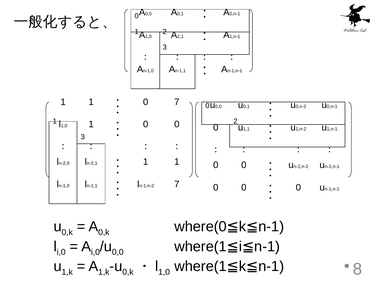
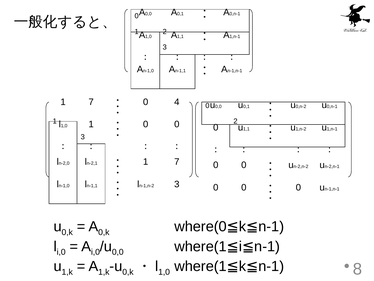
1 at (91, 102): 1 -> 7
0 7: 7 -> 4
1 at (177, 162): 1 -> 7
7 at (177, 184): 7 -> 3
